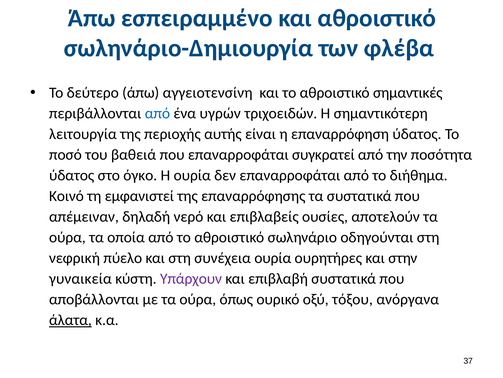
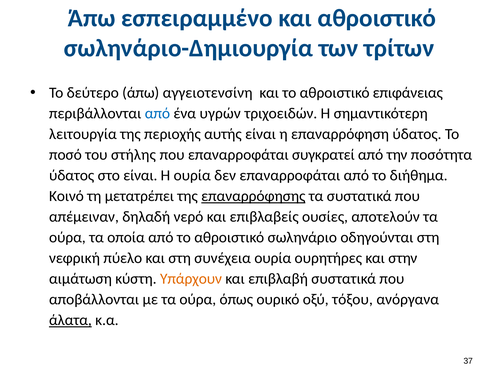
φλέβα: φλέβα -> τρίτων
σημαντικές: σημαντικές -> επιφάνειας
βαθειά: βαθειά -> στήλης
στο όγκο: όγκο -> είναι
εμφανιστεί: εμφανιστεί -> μετατρέπει
επαναρρόφησης underline: none -> present
γυναικεία: γυναικεία -> αιμάτωση
Υπάρχουν colour: purple -> orange
